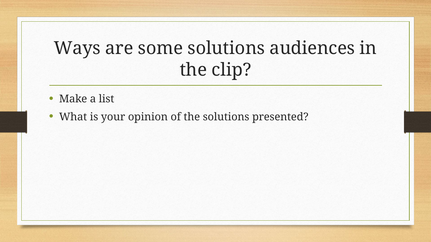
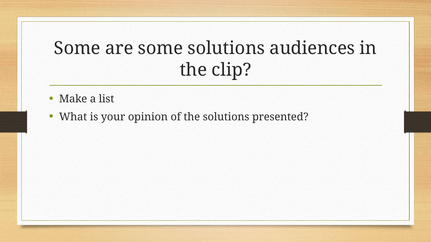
Ways at (77, 48): Ways -> Some
